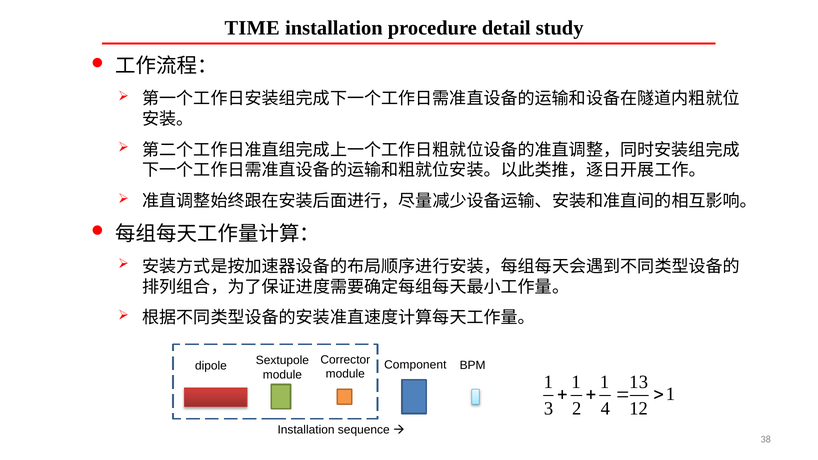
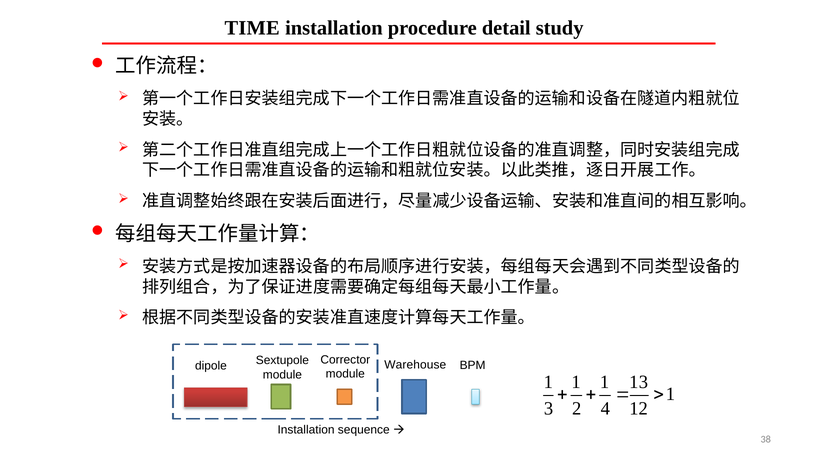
Component: Component -> Warehouse
